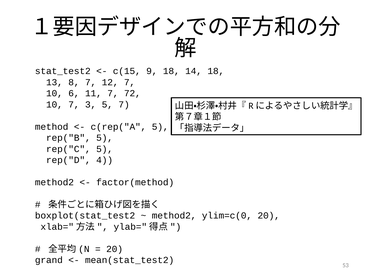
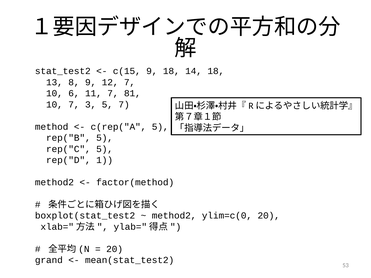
8 7: 7 -> 9
72: 72 -> 81
4: 4 -> 1
